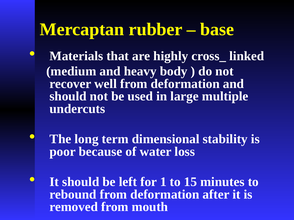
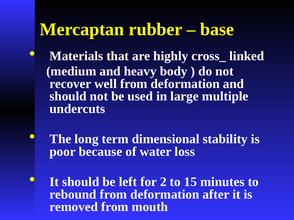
1: 1 -> 2
